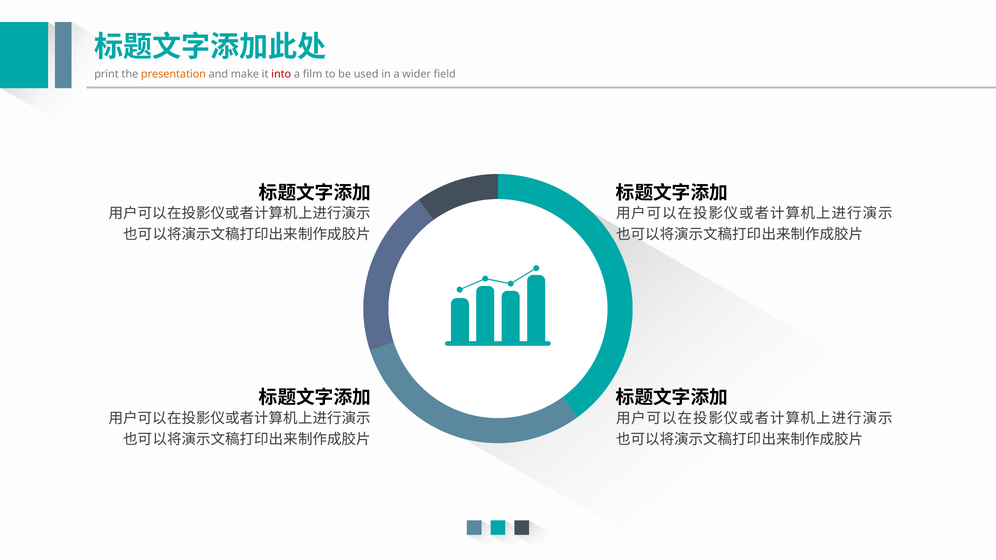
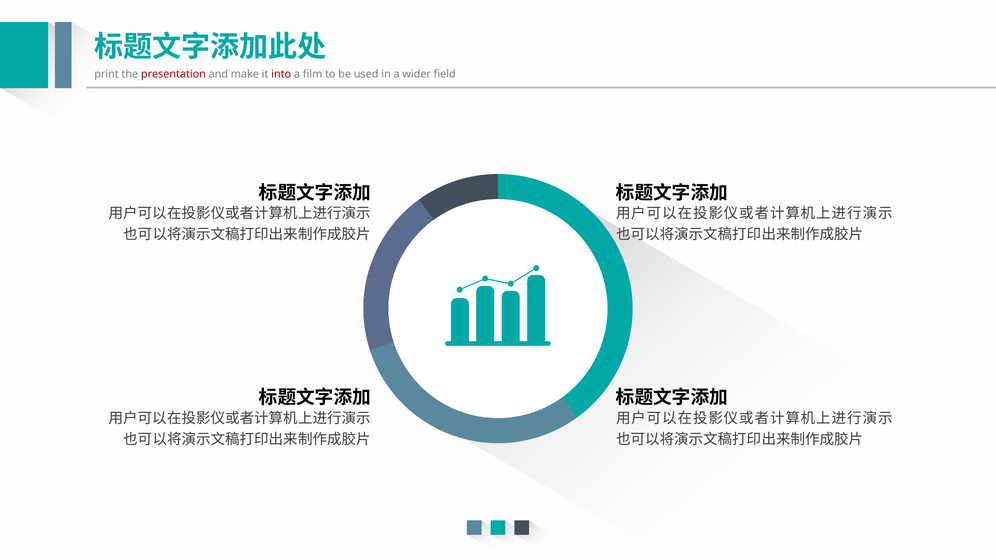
presentation colour: orange -> red
